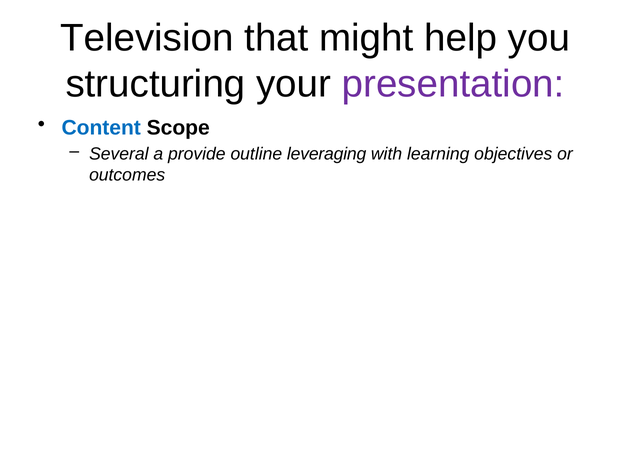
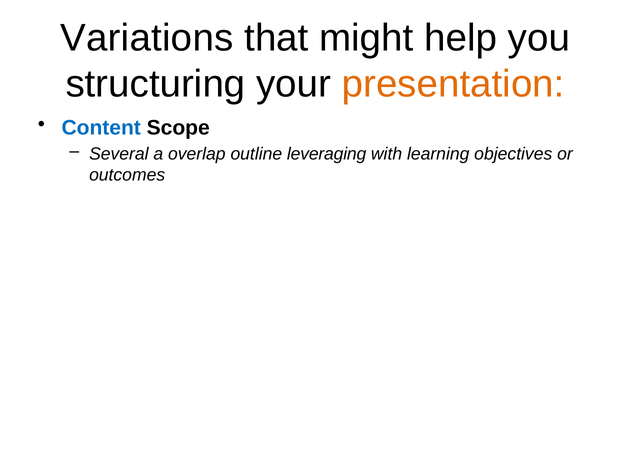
Television: Television -> Variations
presentation colour: purple -> orange
provide: provide -> overlap
